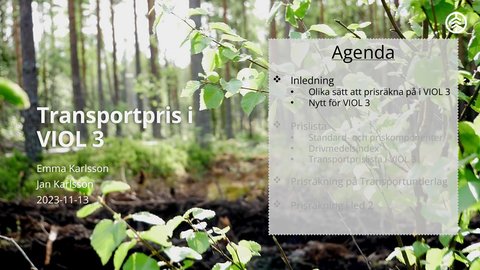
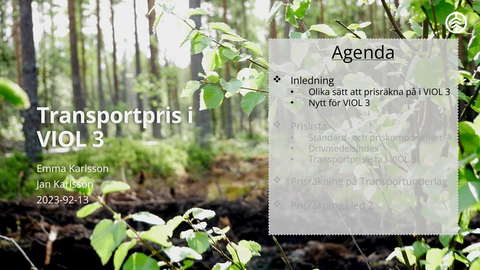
2023-11-13: 2023-11-13 -> 2023-92-13
